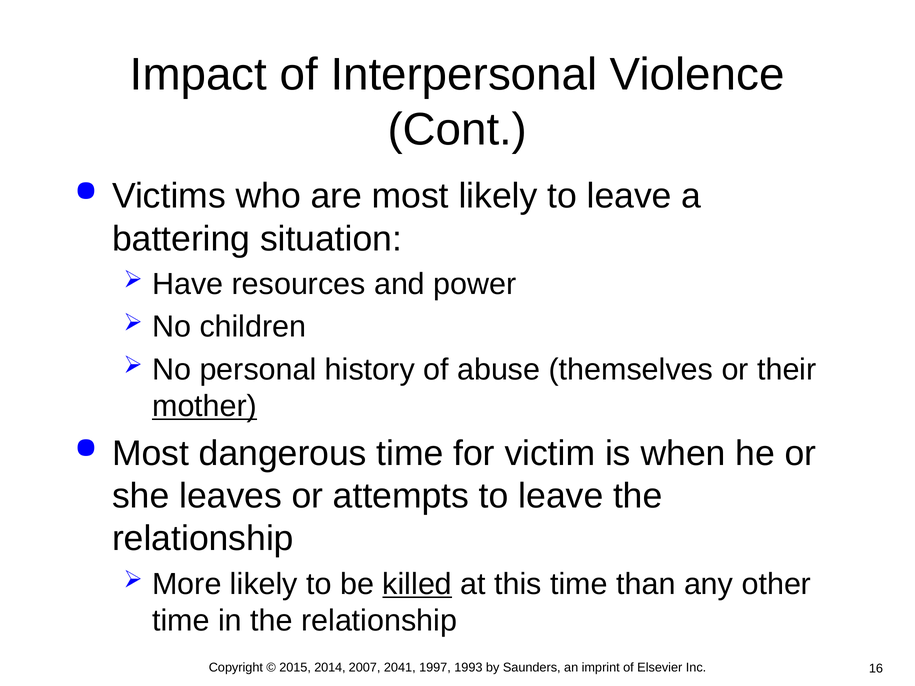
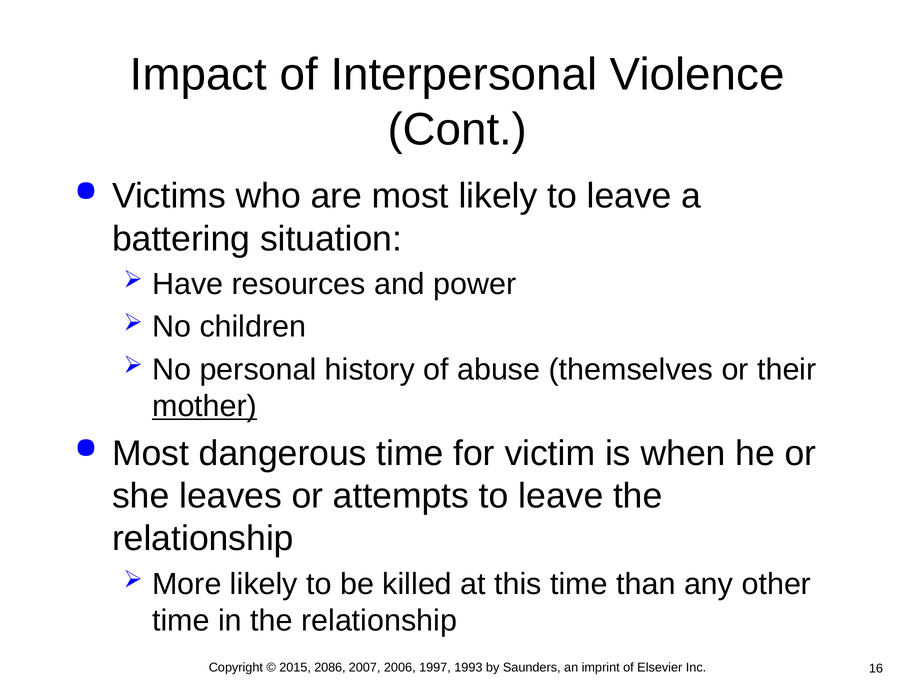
killed underline: present -> none
2014: 2014 -> 2086
2041: 2041 -> 2006
